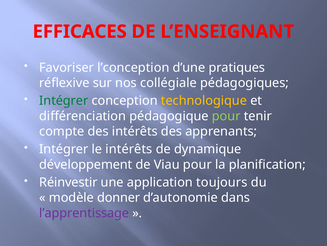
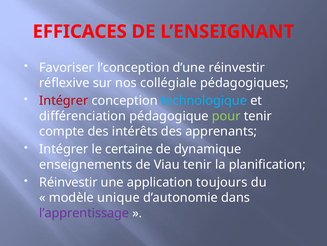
d’une pratiques: pratiques -> réinvestir
Intégrer at (64, 100) colour: green -> red
technologique colour: yellow -> light blue
le intérêts: intérêts -> certaine
développement: développement -> enseignements
Viau pour: pour -> tenir
donner: donner -> unique
